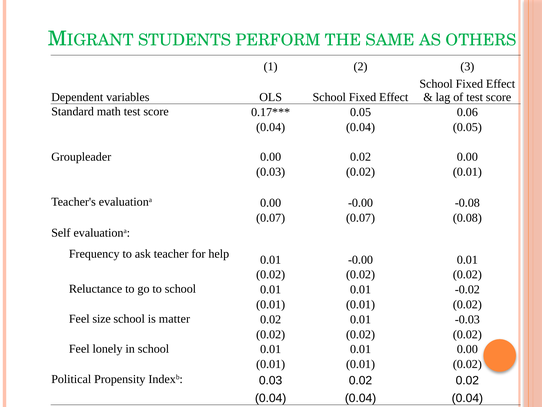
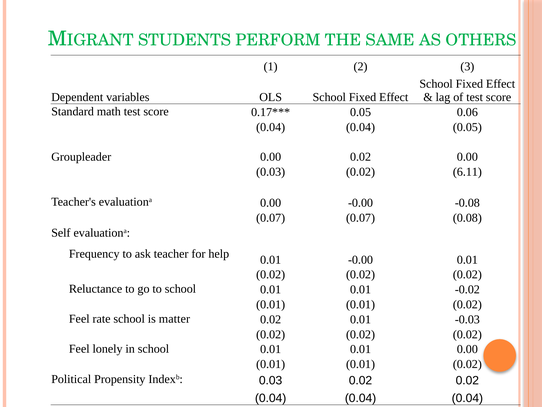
0.03 0.02 0.01: 0.01 -> 6.11
size: size -> rate
